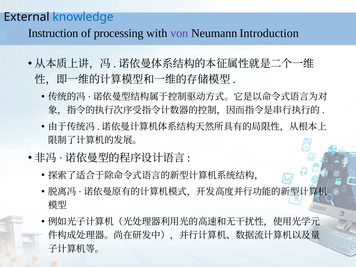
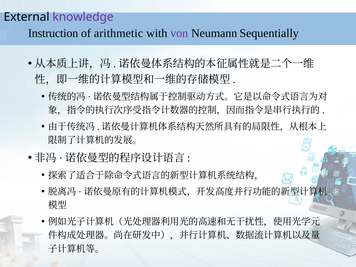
knowledge colour: blue -> purple
processing: processing -> arithmetic
Introduction: Introduction -> Sequentially
